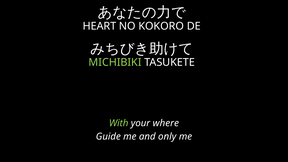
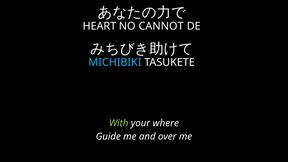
KOKORO: KOKORO -> CANNOT
MICHIBIKI colour: light green -> light blue
only: only -> over
